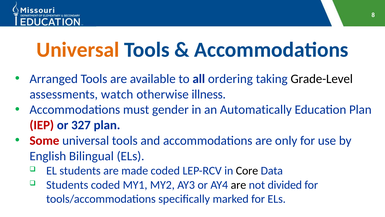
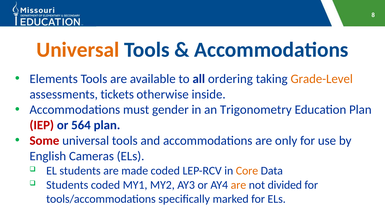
Arranged: Arranged -> Elements
Grade-Level colour: black -> orange
watch: watch -> tickets
illness: illness -> inside
Automatically: Automatically -> Trigonometry
327: 327 -> 564
Bilingual: Bilingual -> Cameras
Core colour: black -> orange
are at (238, 184) colour: black -> orange
